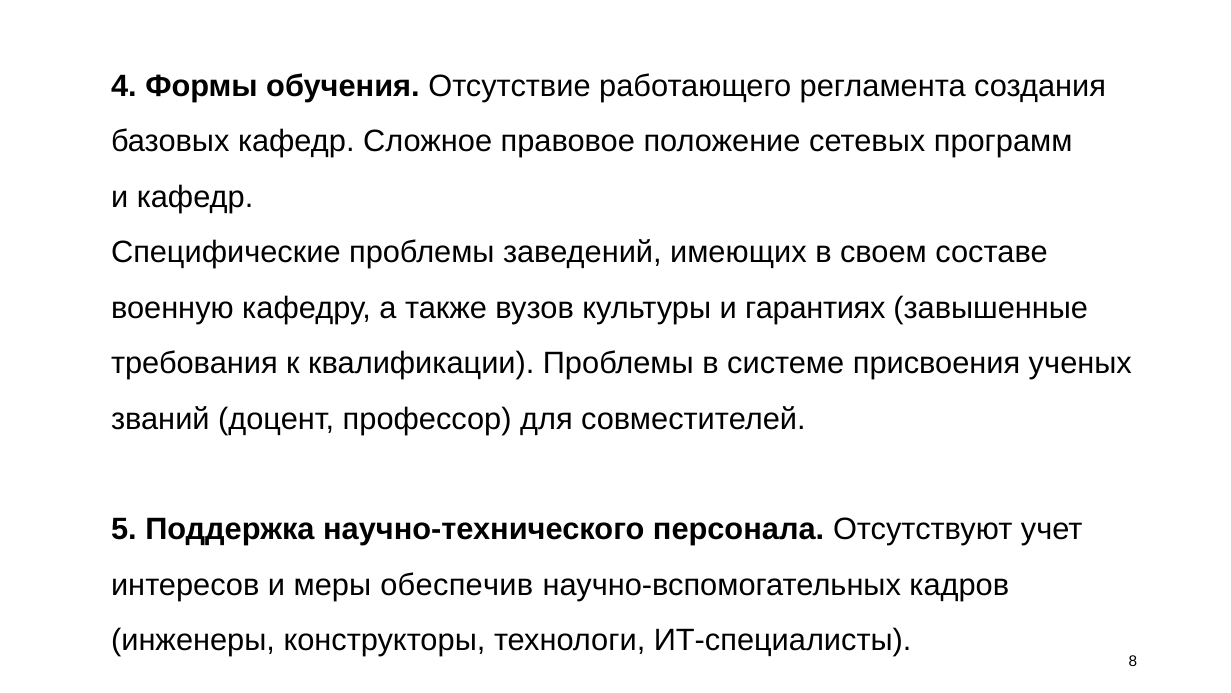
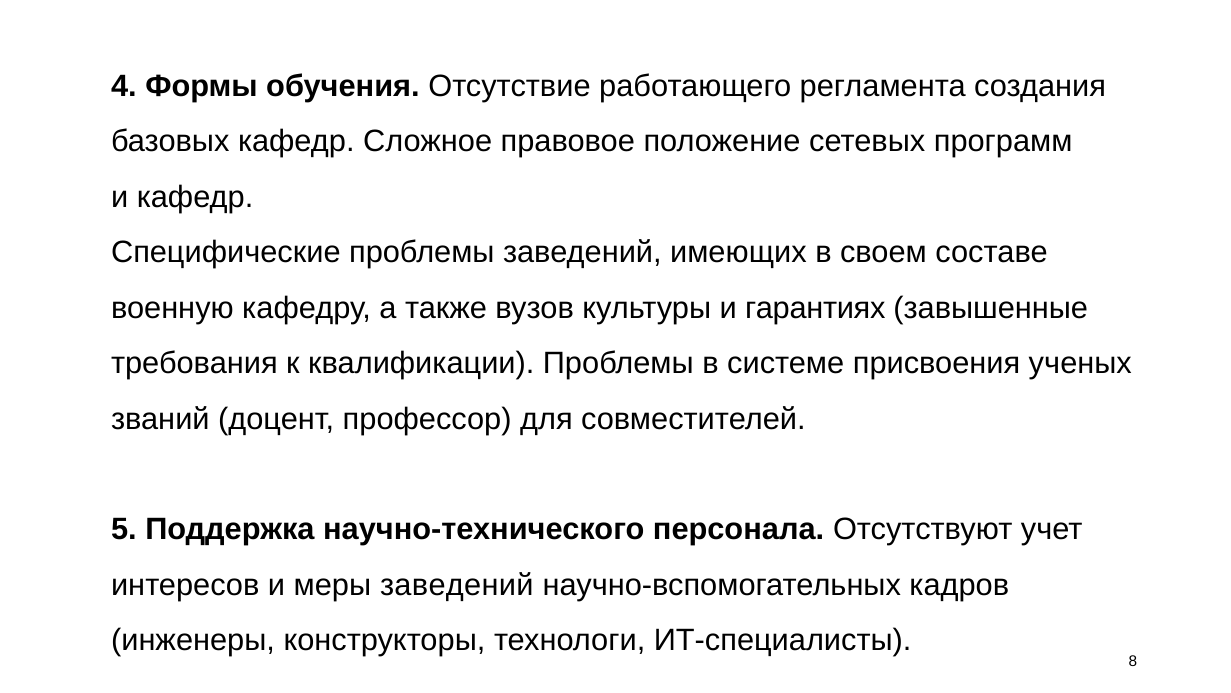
меры обеспечив: обеспечив -> заведений
